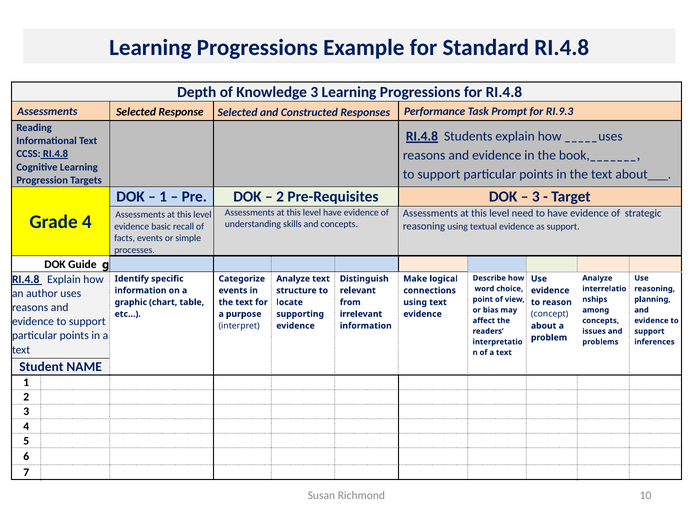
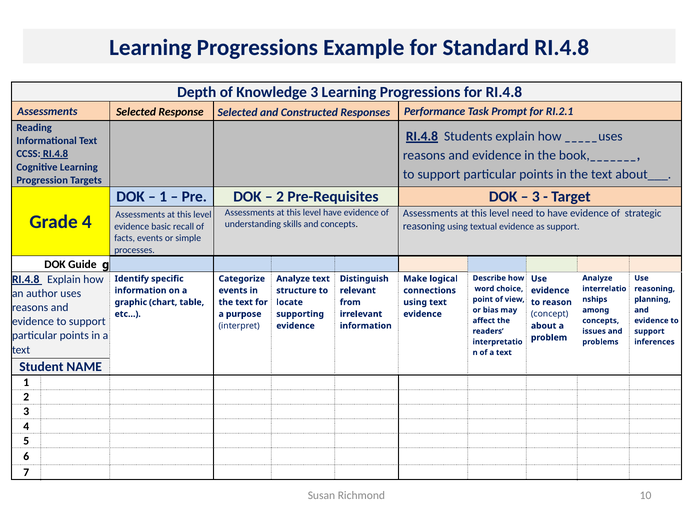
RI.9.3: RI.9.3 -> RI.2.1
